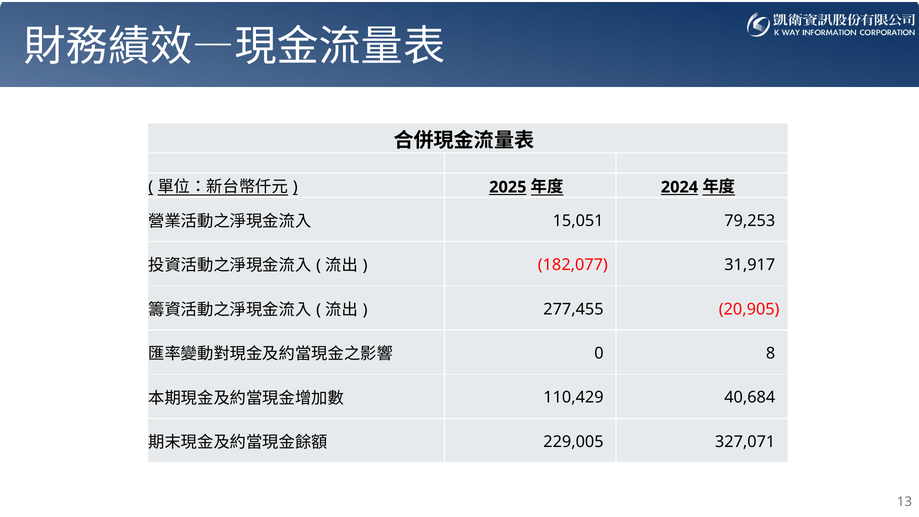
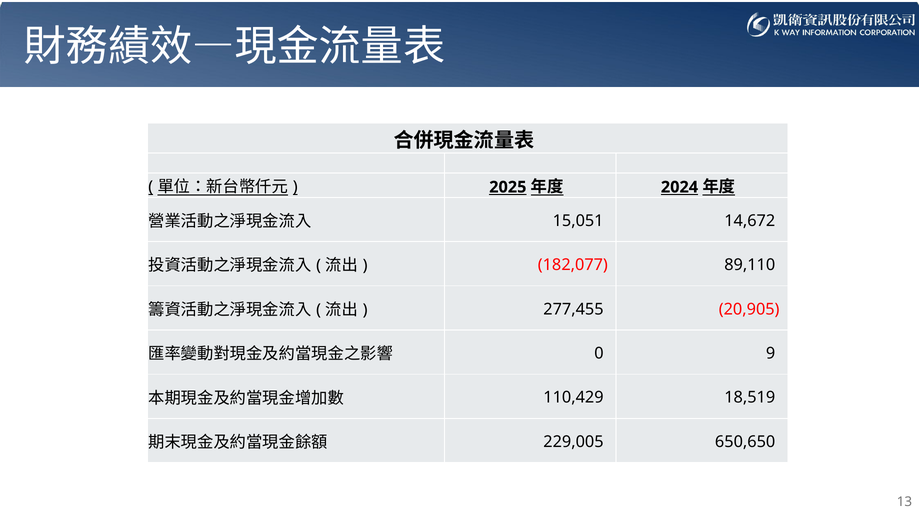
79,253: 79,253 -> 14,672
31,917: 31,917 -> 89,110
8: 8 -> 9
40,684: 40,684 -> 18,519
327,071: 327,071 -> 650,650
